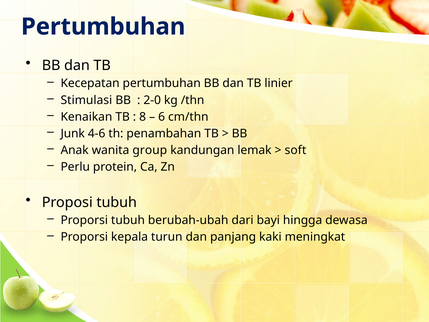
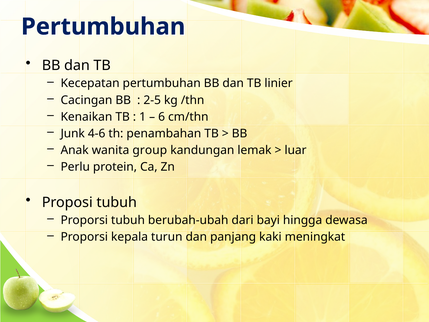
Stimulasi: Stimulasi -> Cacingan
2-0: 2-0 -> 2-5
8: 8 -> 1
soft: soft -> luar
